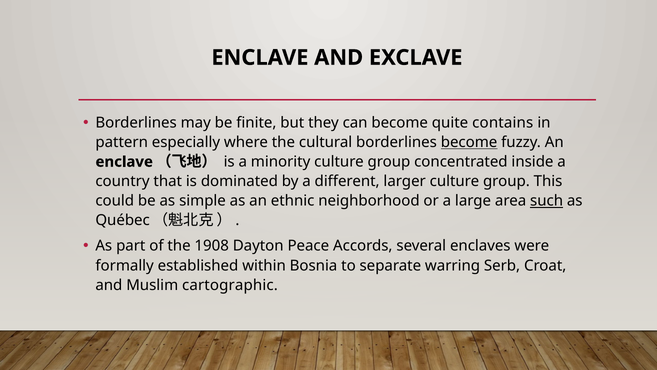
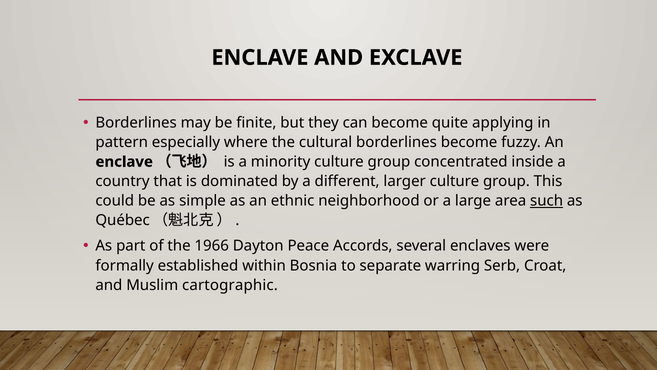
contains: contains -> applying
become at (469, 142) underline: present -> none
1908: 1908 -> 1966
